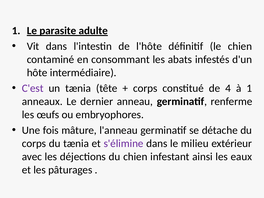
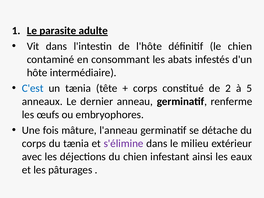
C'est colour: purple -> blue
4: 4 -> 2
à 1: 1 -> 5
